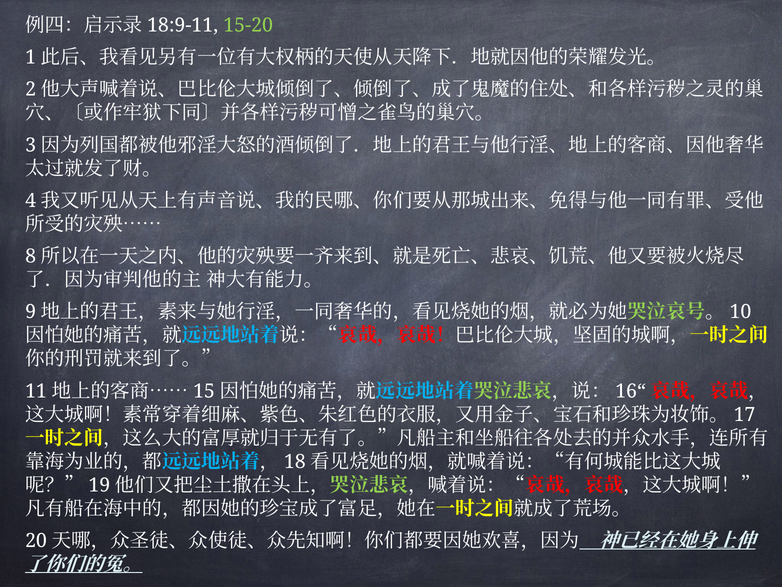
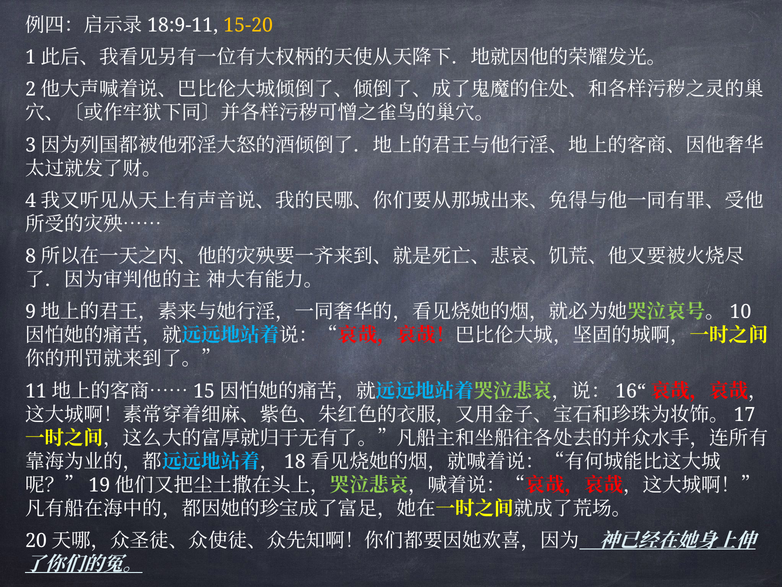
15-20 colour: light green -> yellow
